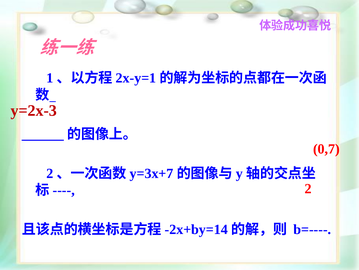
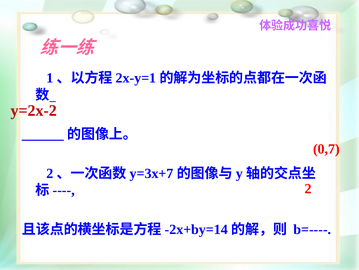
y=2x-3: y=2x-3 -> y=2x-2
